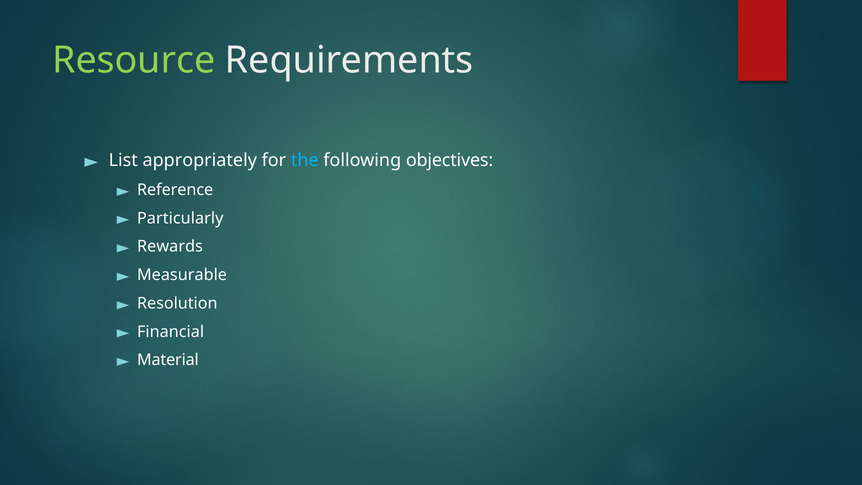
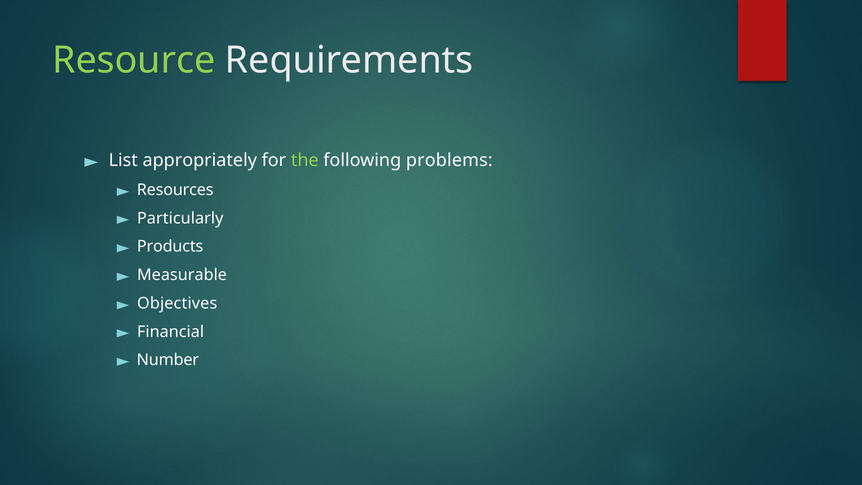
the colour: light blue -> light green
objectives: objectives -> problems
Reference: Reference -> Resources
Rewards: Rewards -> Products
Resolution: Resolution -> Objectives
Material: Material -> Number
